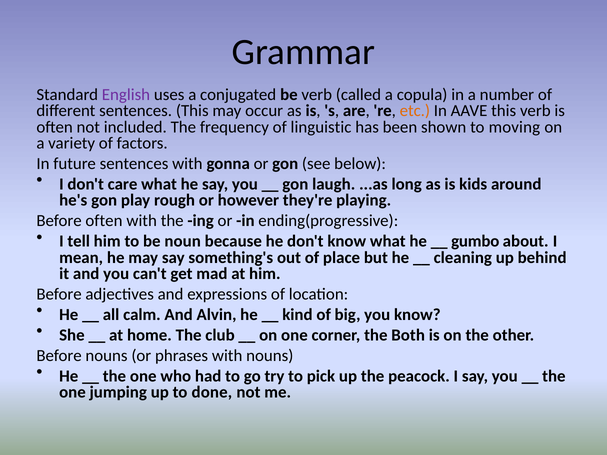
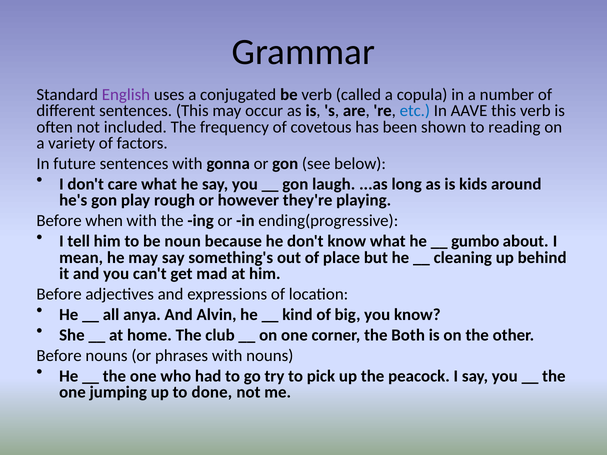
etc colour: orange -> blue
linguistic: linguistic -> covetous
moving: moving -> reading
Before often: often -> when
calm: calm -> anya
